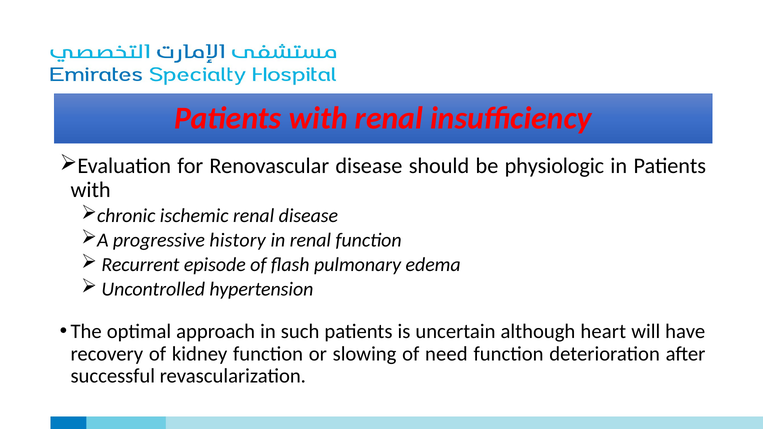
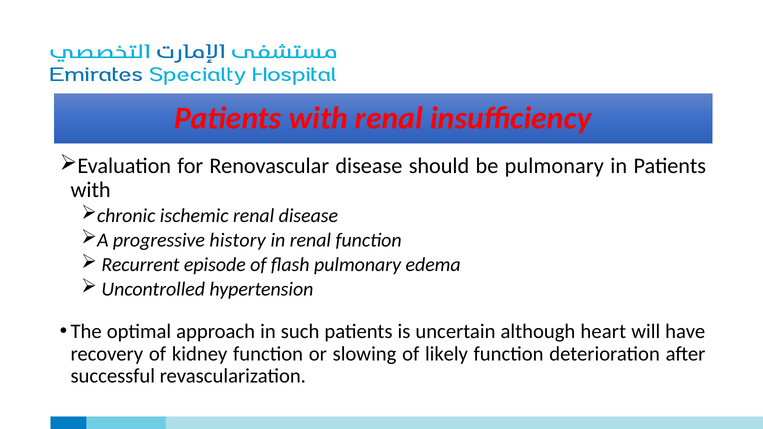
be physiologic: physiologic -> pulmonary
need: need -> likely
